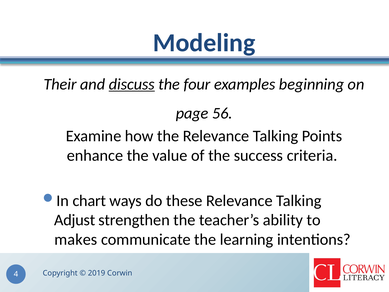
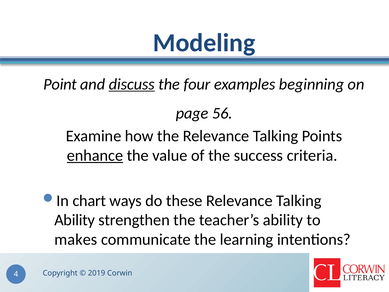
Their: Their -> Point
enhance underline: none -> present
Adjust at (75, 220): Adjust -> Ability
